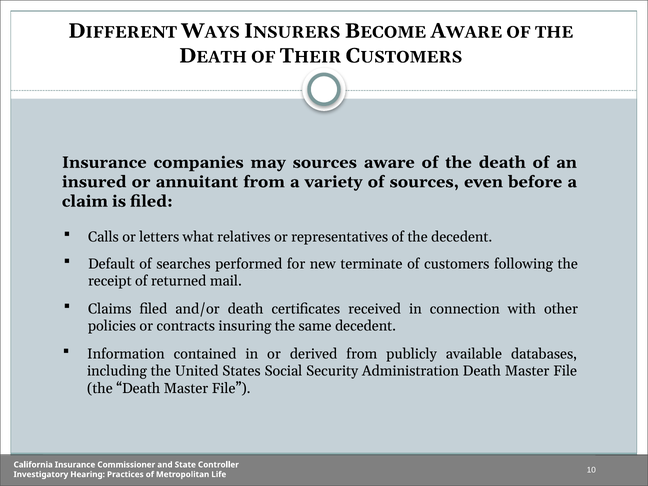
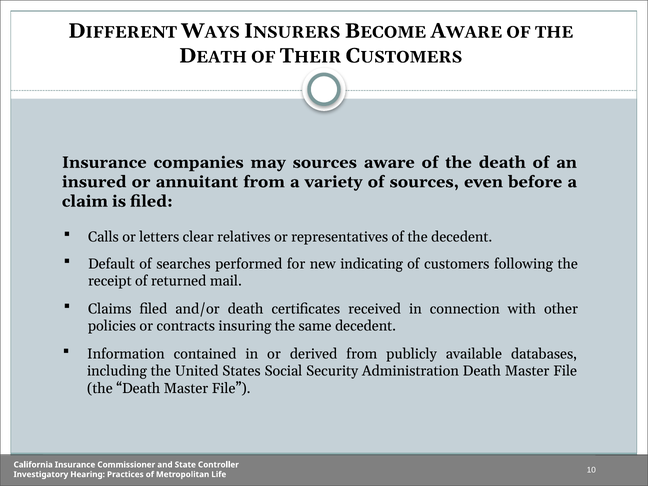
what: what -> clear
terminate: terminate -> indicating
